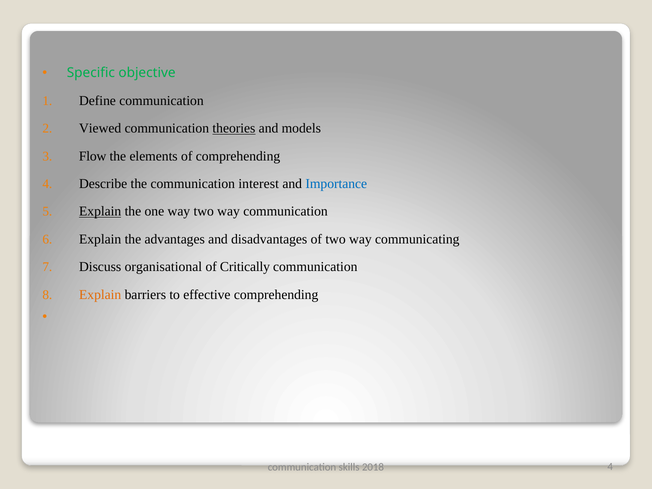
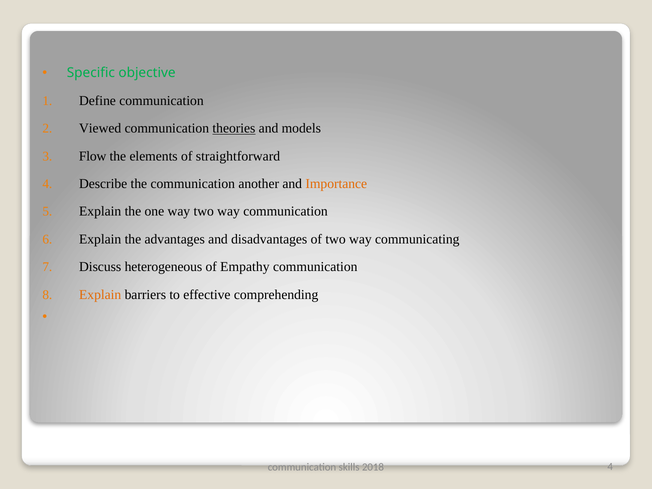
of comprehending: comprehending -> straightforward
interest: interest -> another
Importance colour: blue -> orange
Explain at (100, 211) underline: present -> none
organisational: organisational -> heterogeneous
Critically: Critically -> Empathy
